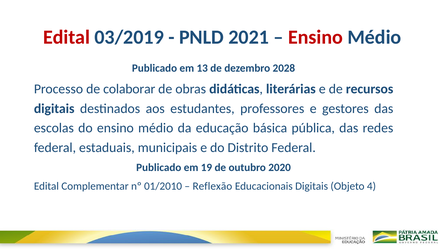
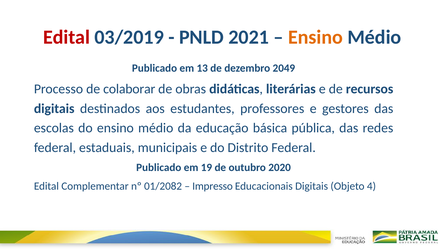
Ensino at (315, 37) colour: red -> orange
2028: 2028 -> 2049
01/2010: 01/2010 -> 01/2082
Reflexão: Reflexão -> Impresso
